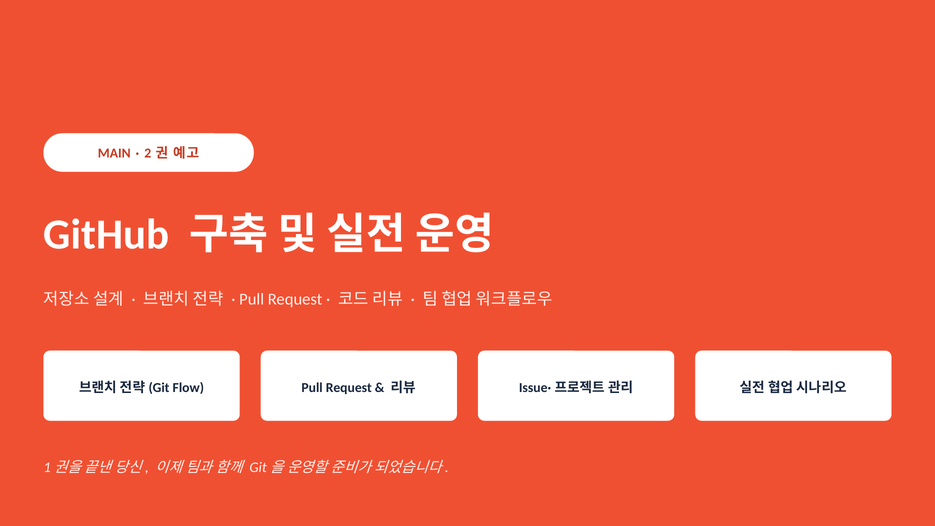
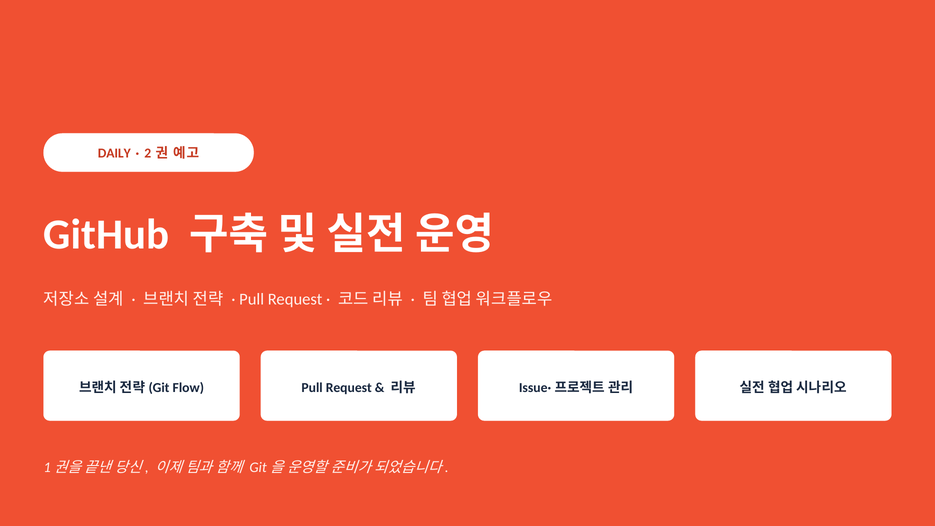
MAIN: MAIN -> DAILY
